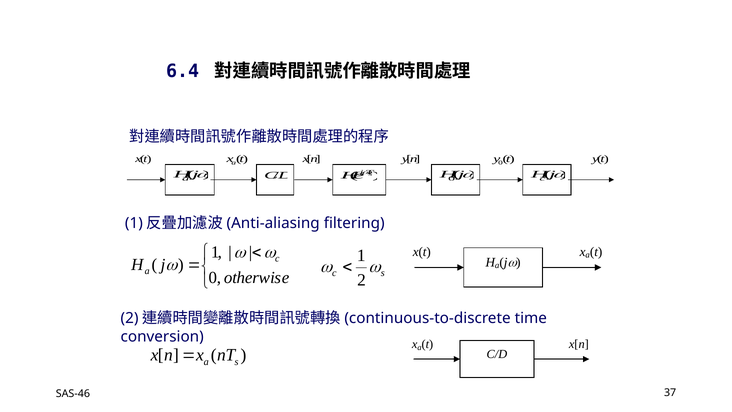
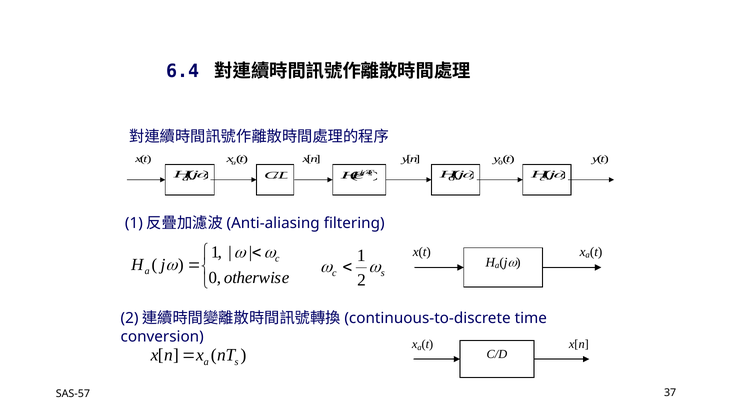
SAS-46: SAS-46 -> SAS-57
